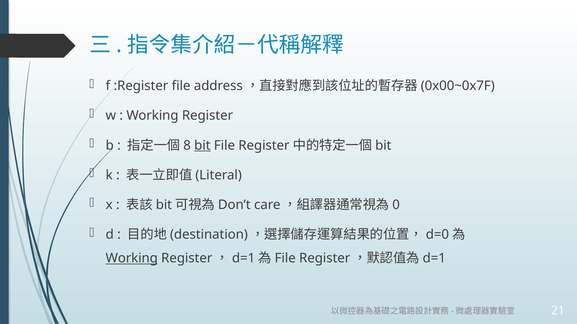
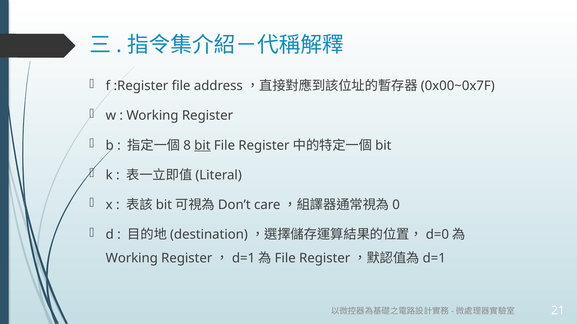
Working at (132, 259) underline: present -> none
